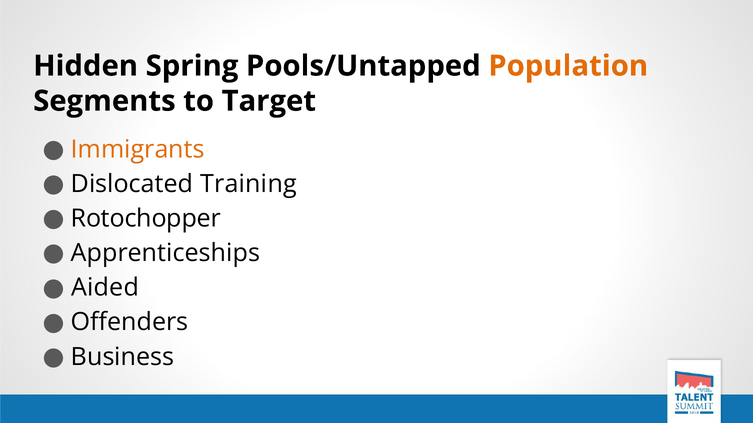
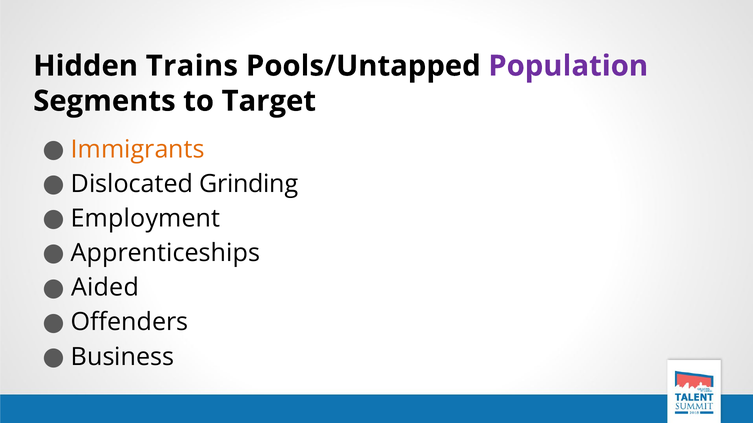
Spring: Spring -> Trains
Population colour: orange -> purple
Training: Training -> Grinding
Rotochopper: Rotochopper -> Employment
